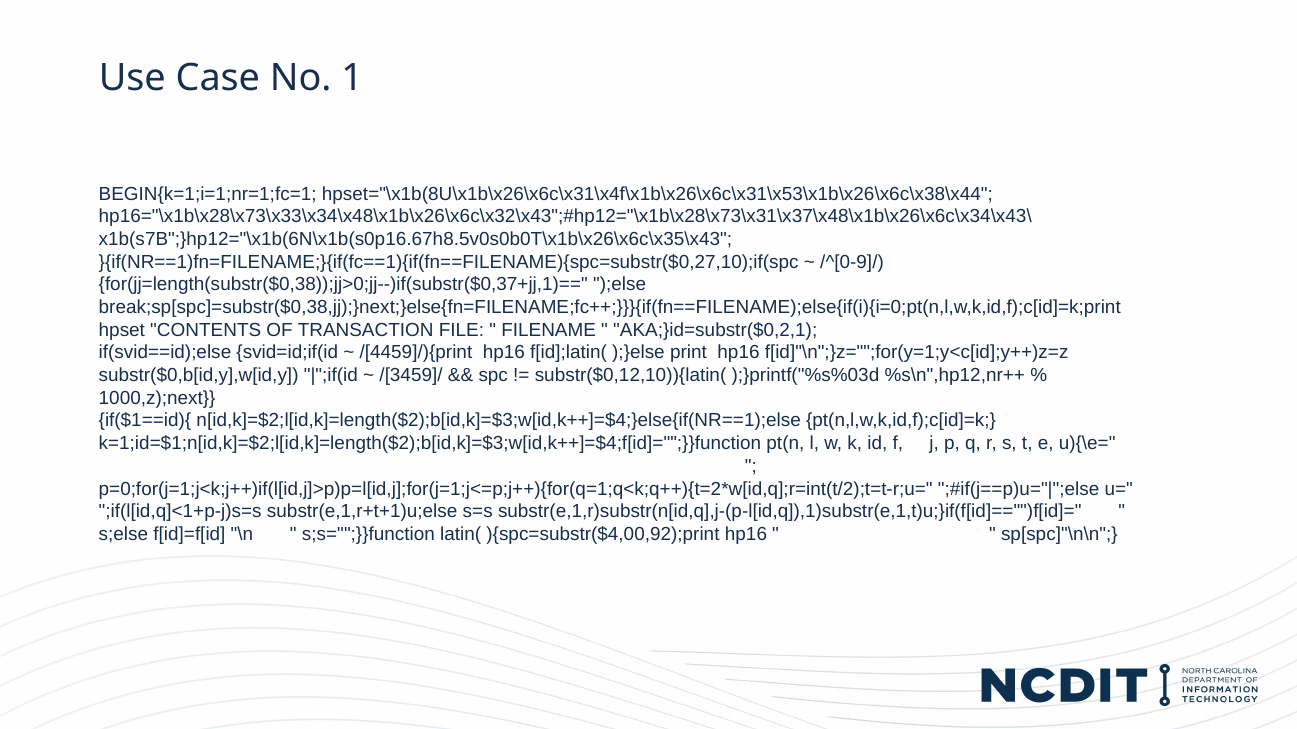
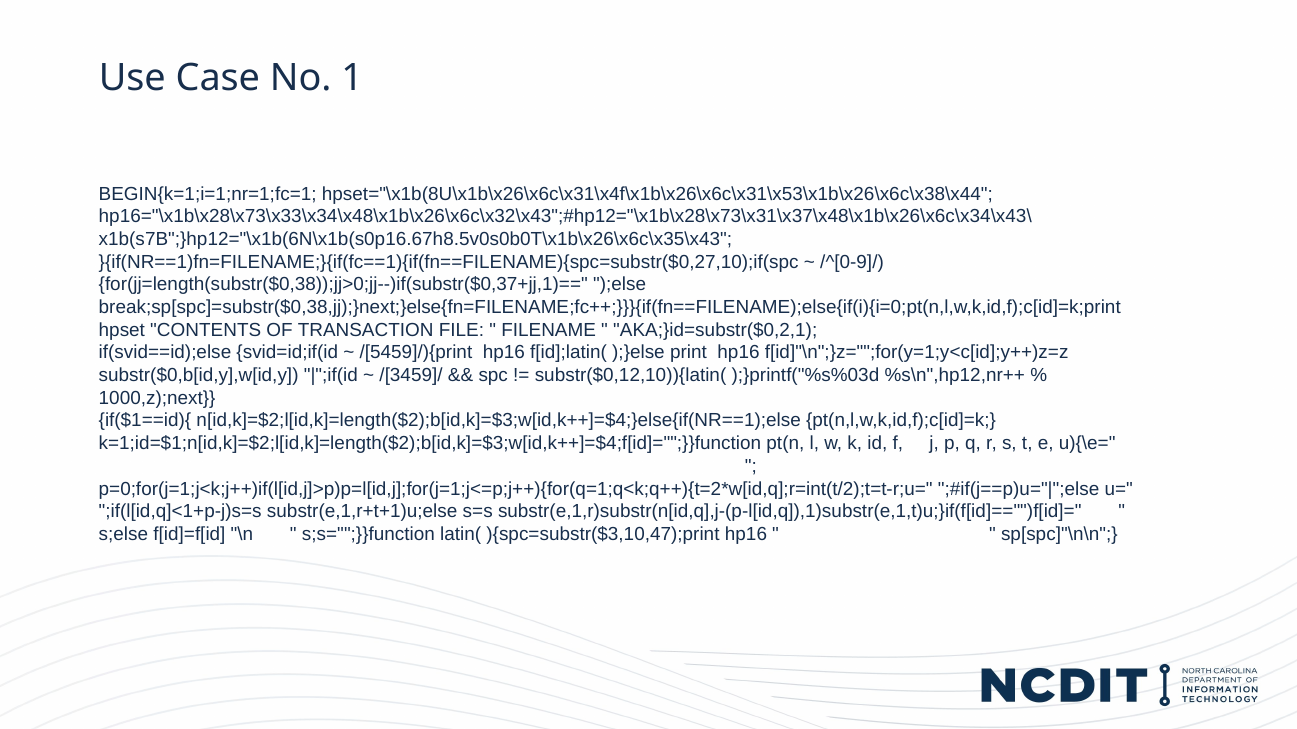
/[4459]/){print: /[4459]/){print -> /[5459]/){print
){spc=substr($4,00,92);print: ){spc=substr($4,00,92);print -> ){spc=substr($3,10,47);print
